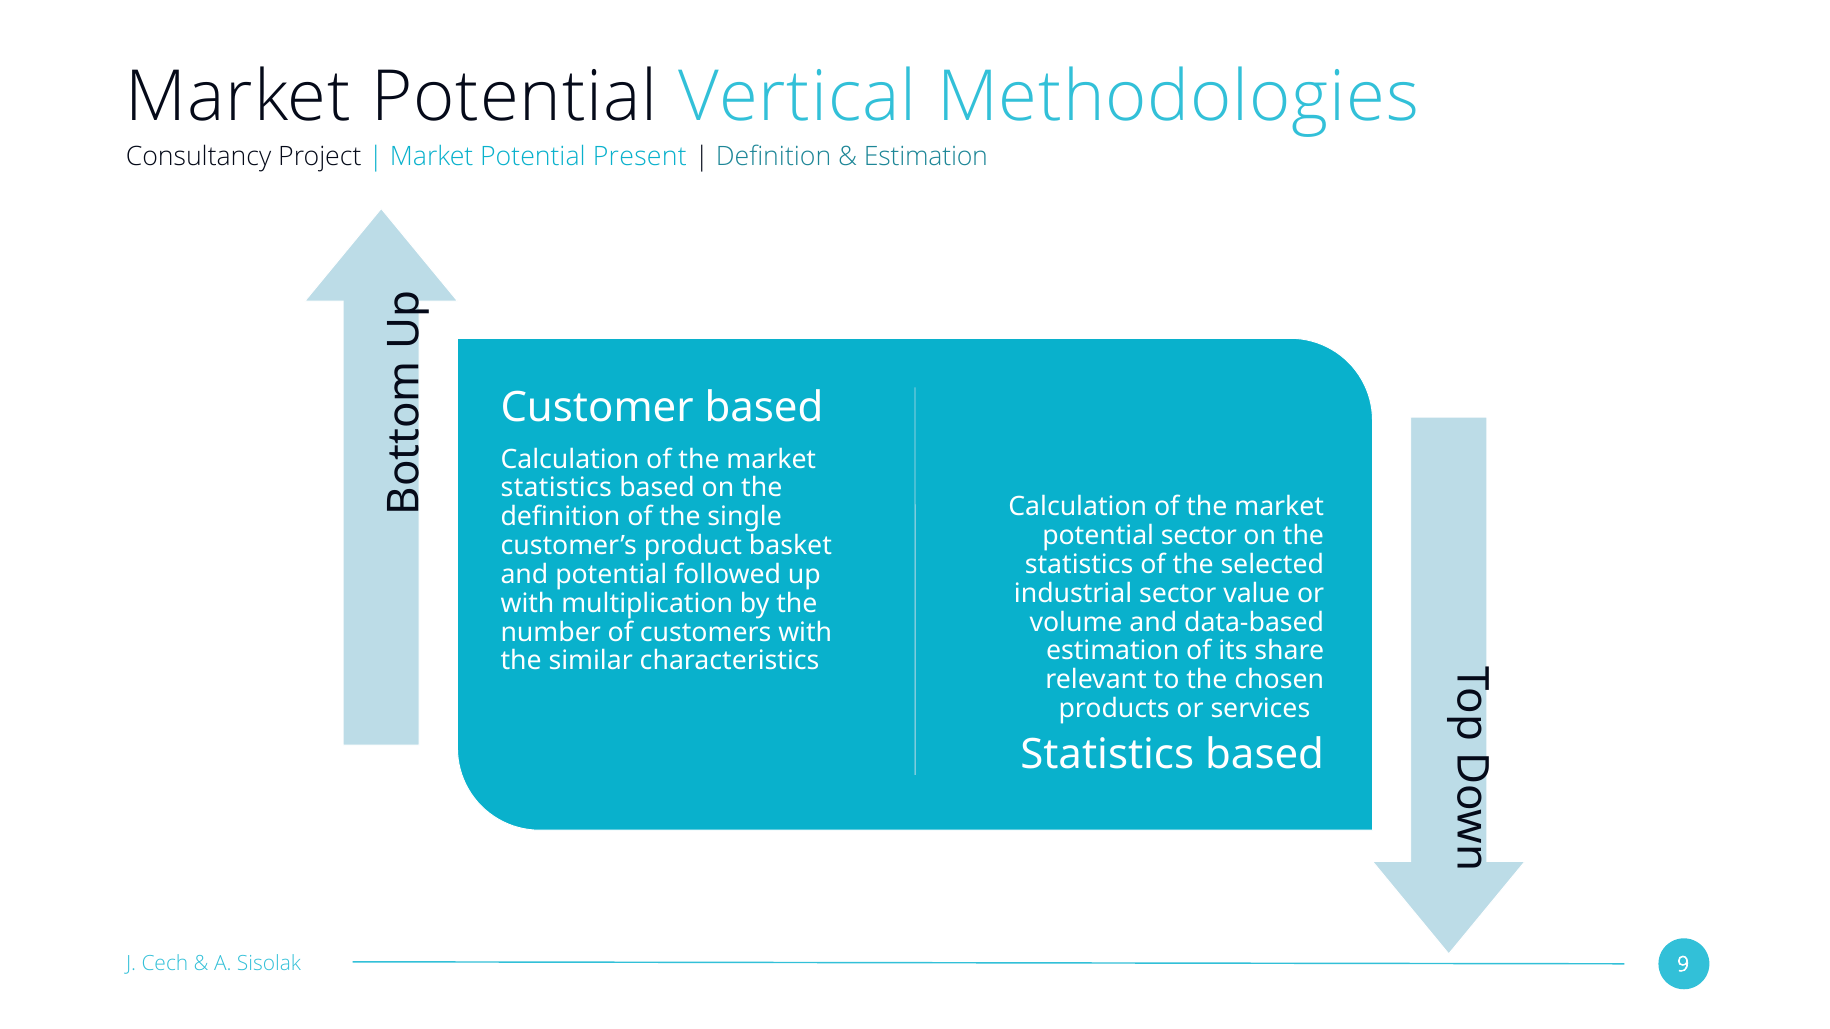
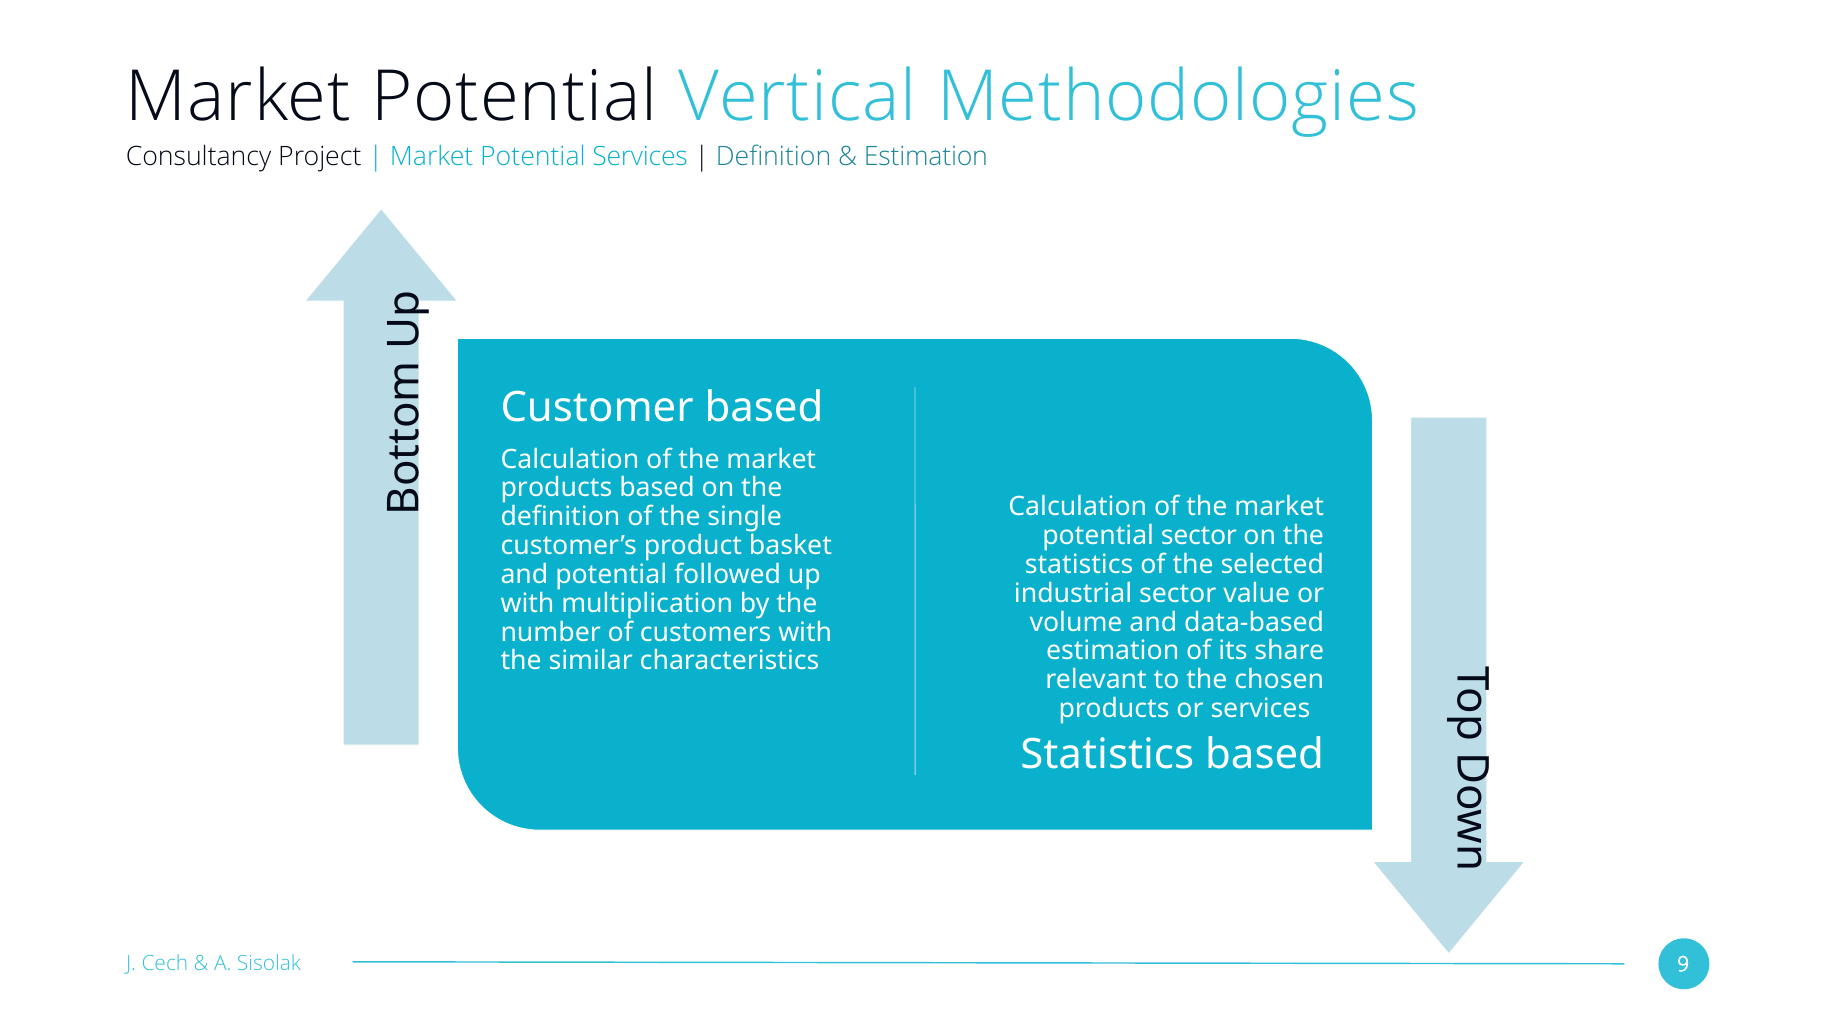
Potential Present: Present -> Services
statistics at (556, 488): statistics -> products
